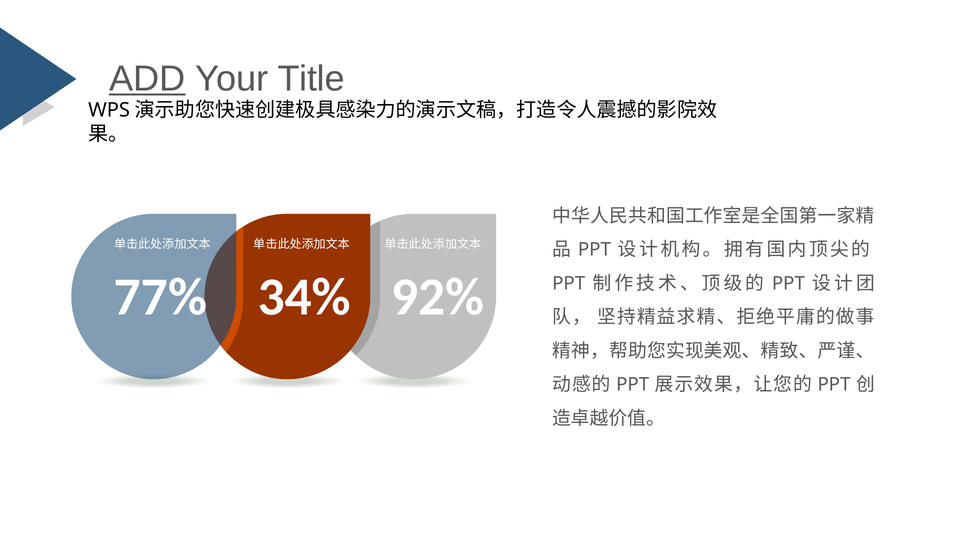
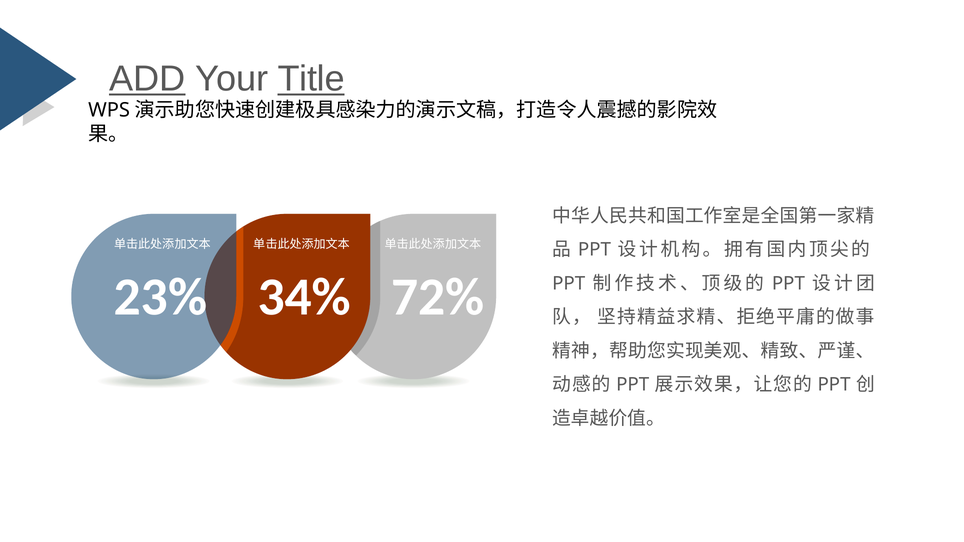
Title underline: none -> present
77%: 77% -> 23%
92%: 92% -> 72%
